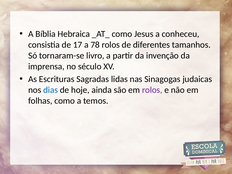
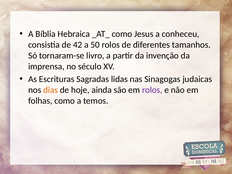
17: 17 -> 42
78: 78 -> 50
dias colour: blue -> orange
